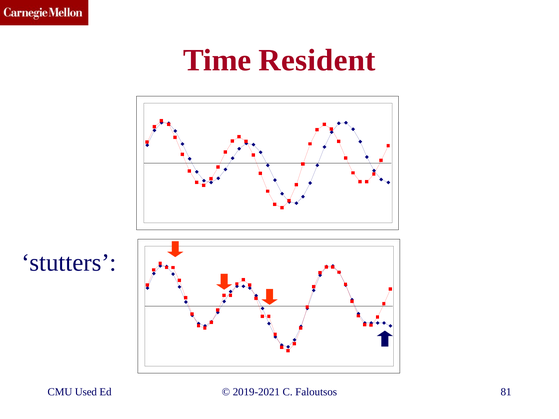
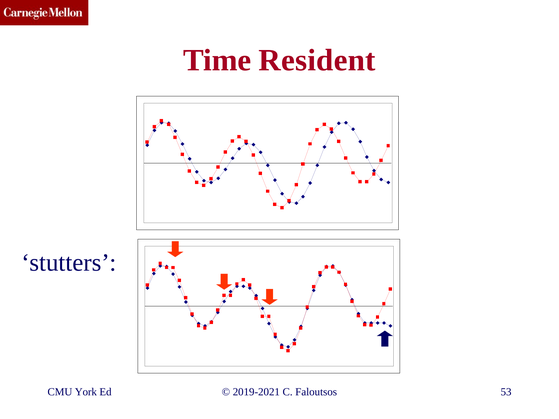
Used: Used -> York
81: 81 -> 53
